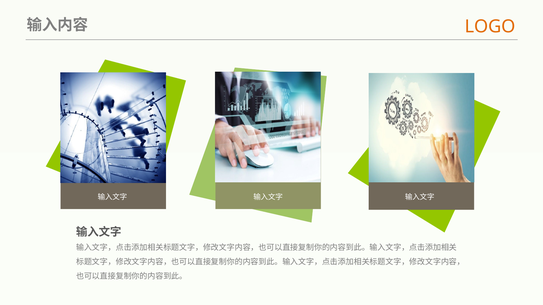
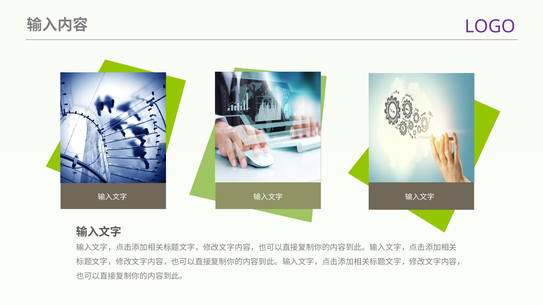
LOGO colour: orange -> purple
